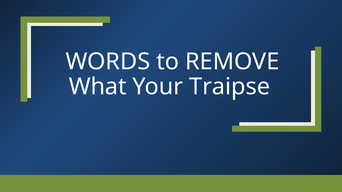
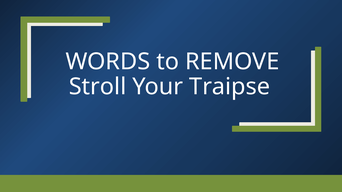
What: What -> Stroll
